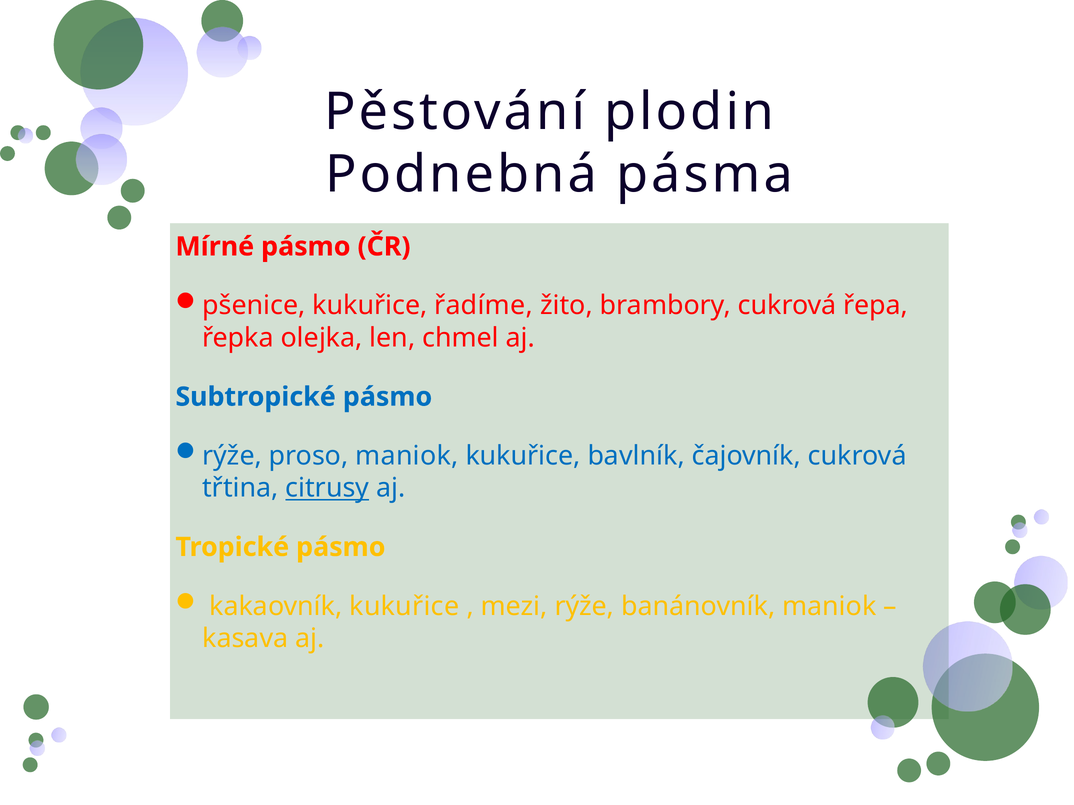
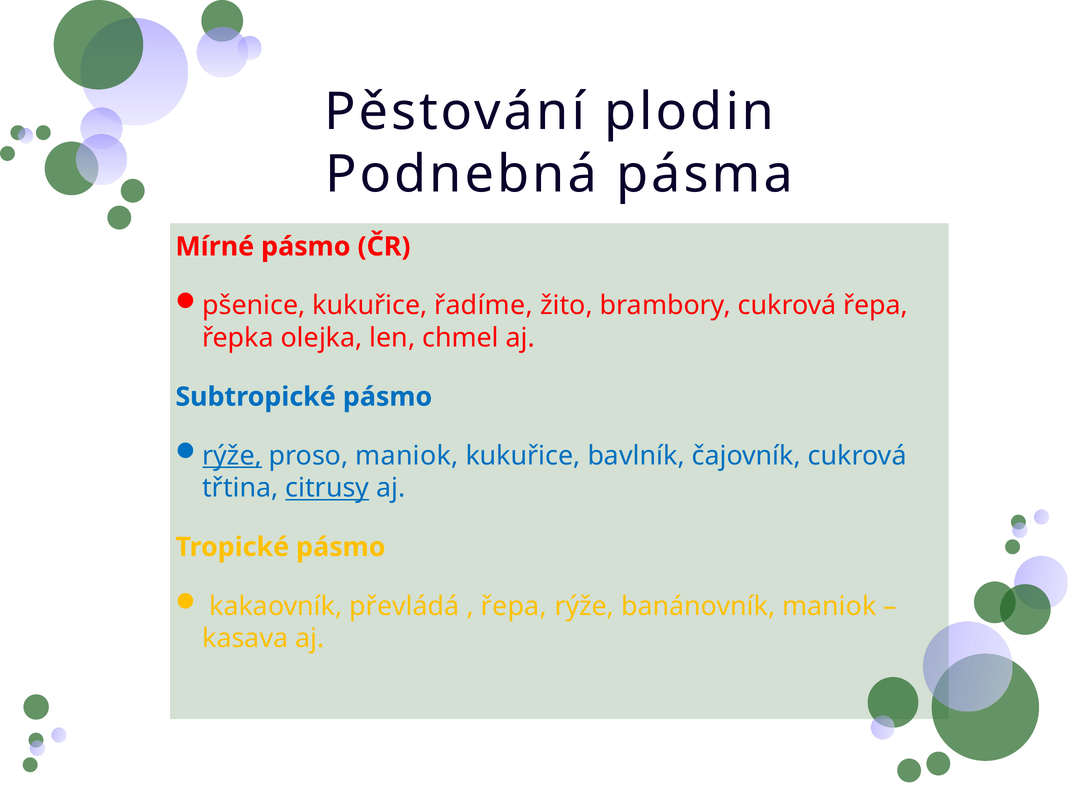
rýže at (232, 456) underline: none -> present
kakaovník kukuřice: kukuřice -> převládá
mezi at (514, 607): mezi -> řepa
